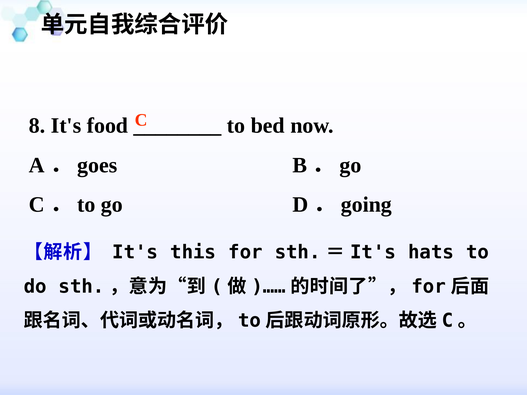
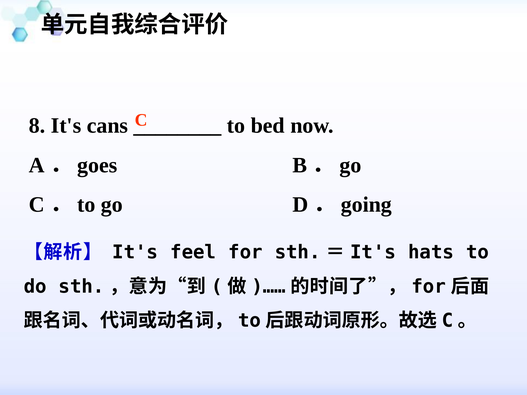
food: food -> cans
this: this -> feel
